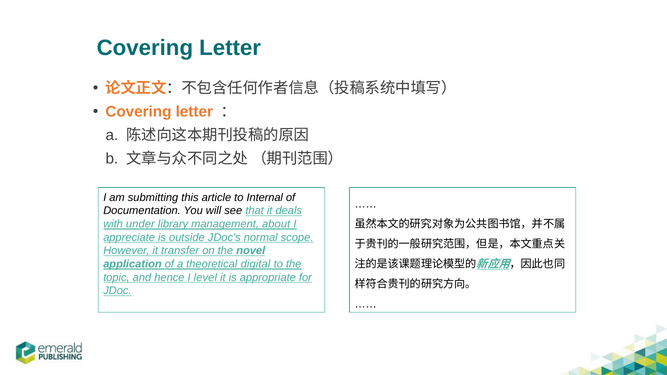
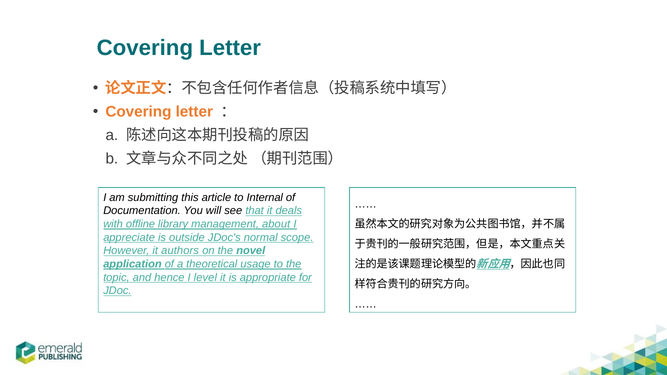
under: under -> offline
transfer: transfer -> authors
digital: digital -> usage
